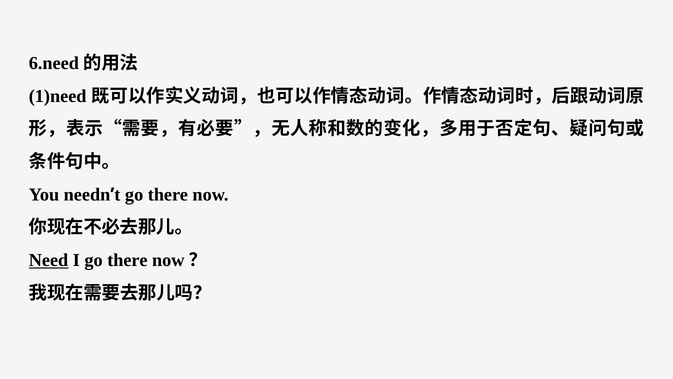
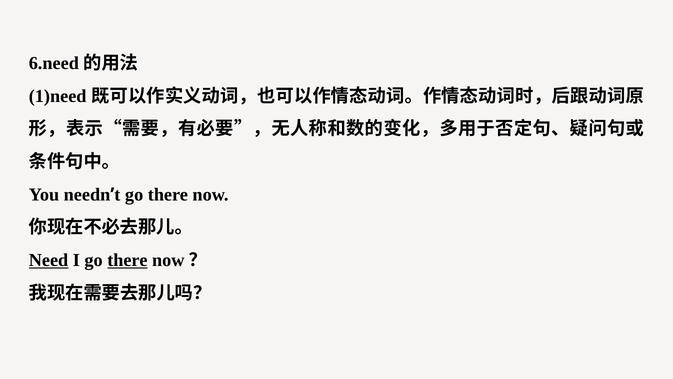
there at (127, 260) underline: none -> present
